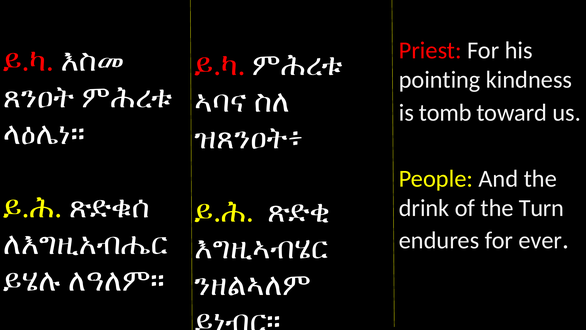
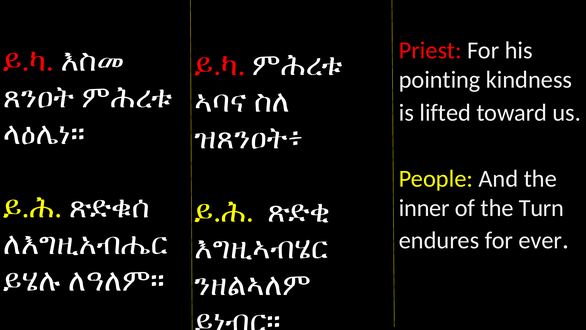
tomb: tomb -> lifted
drink: drink -> inner
